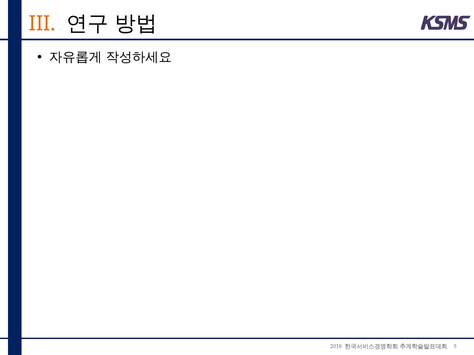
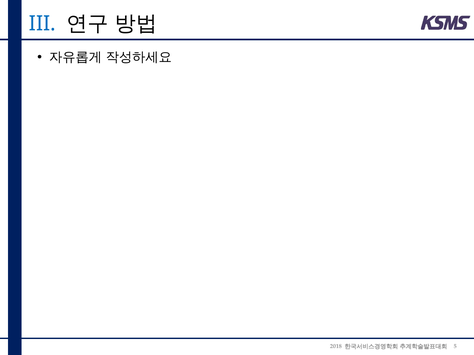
III colour: orange -> blue
